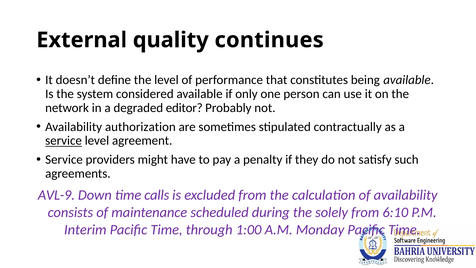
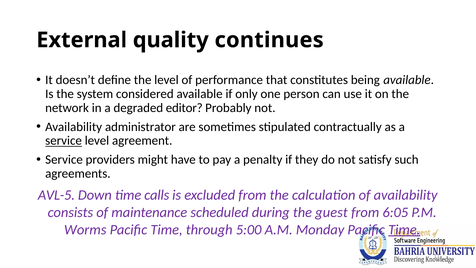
authorization: authorization -> administrator
AVL-9: AVL-9 -> AVL-5
solely: solely -> guest
6:10: 6:10 -> 6:05
Interim: Interim -> Worms
1:00: 1:00 -> 5:00
Time at (404, 229) underline: none -> present
